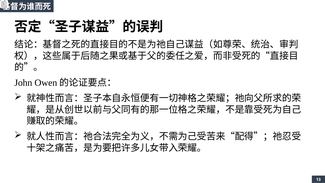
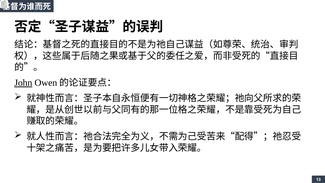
John underline: none -> present
